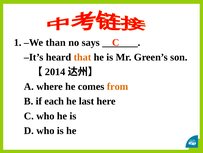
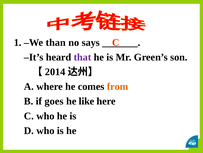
that colour: orange -> purple
each: each -> goes
last: last -> like
